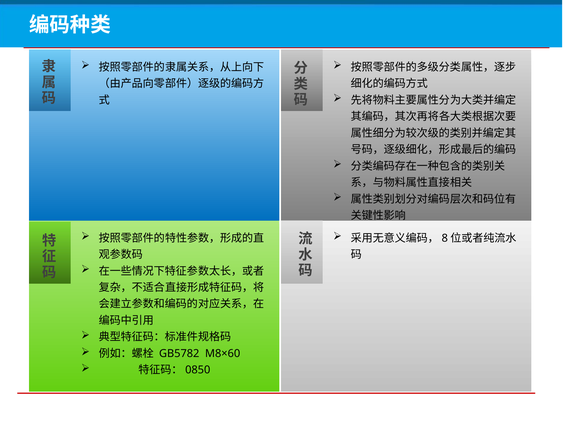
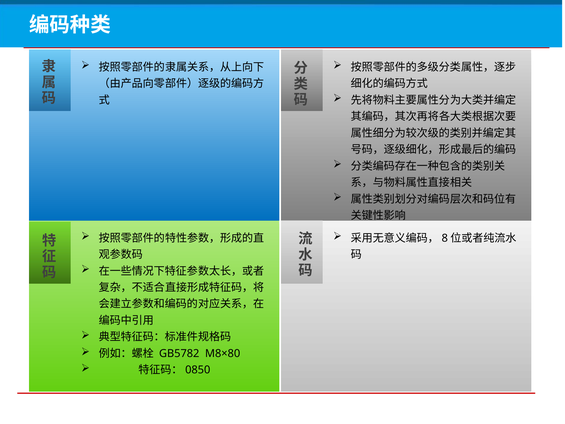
M8×60: M8×60 -> M8×80
